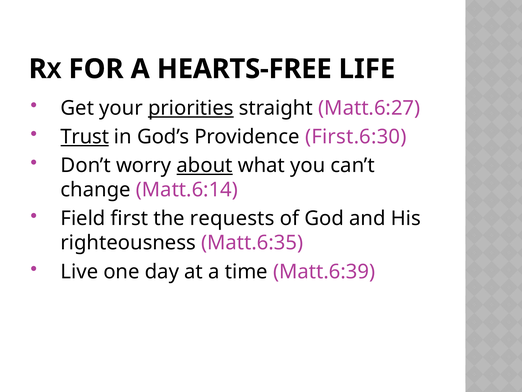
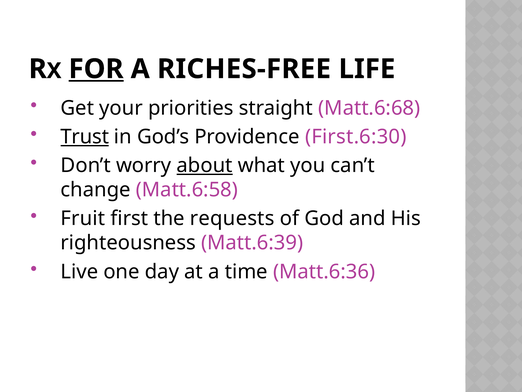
FOR underline: none -> present
HEARTS-FREE: HEARTS-FREE -> RICHES-FREE
priorities underline: present -> none
Matt.6:27: Matt.6:27 -> Matt.6:68
Matt.6:14: Matt.6:14 -> Matt.6:58
Field: Field -> Fruit
Matt.6:35: Matt.6:35 -> Matt.6:39
Matt.6:39: Matt.6:39 -> Matt.6:36
